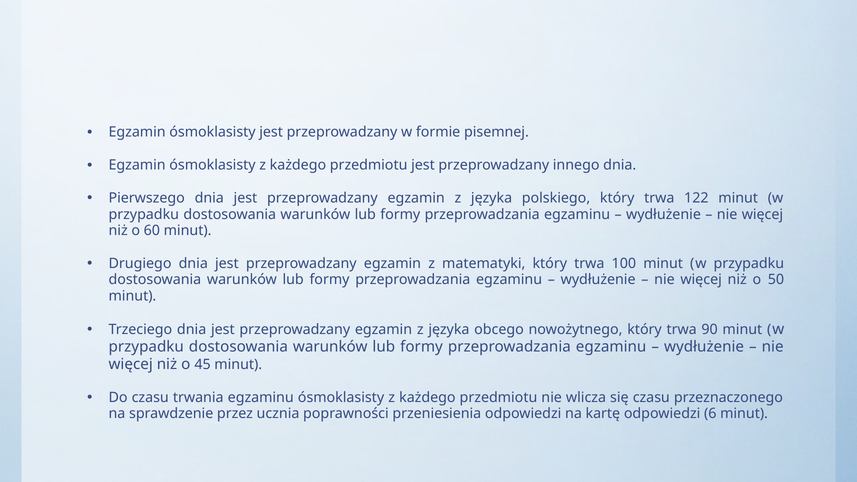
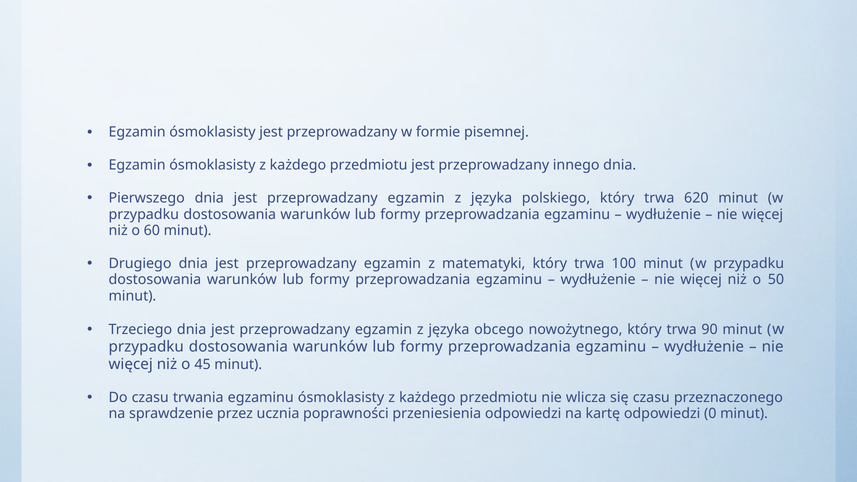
122: 122 -> 620
6: 6 -> 0
